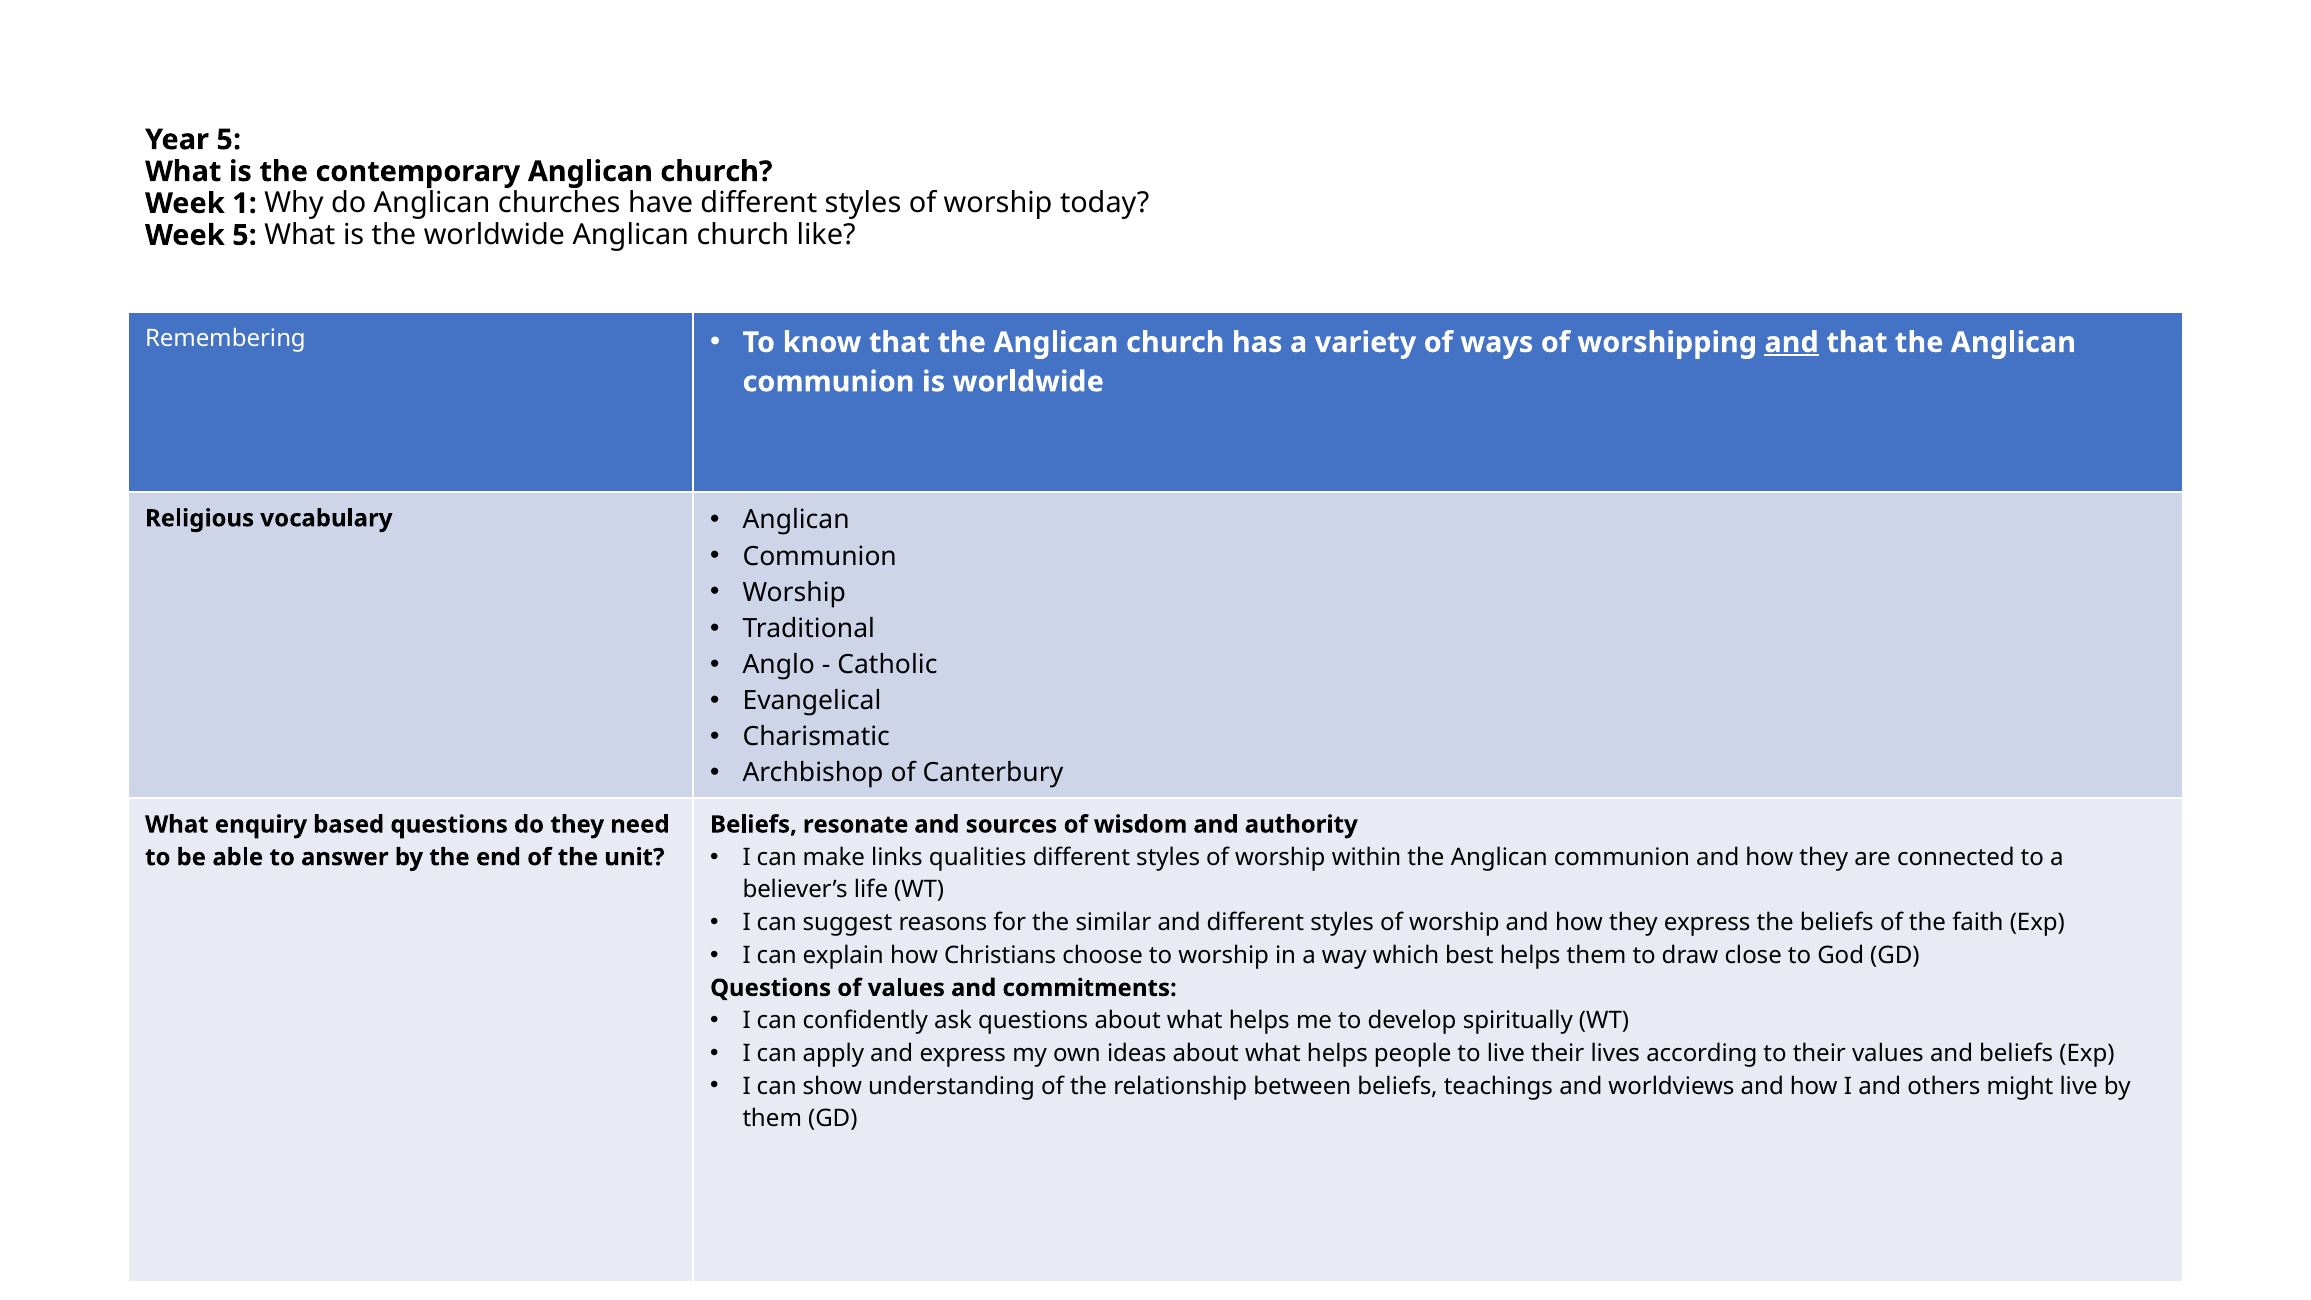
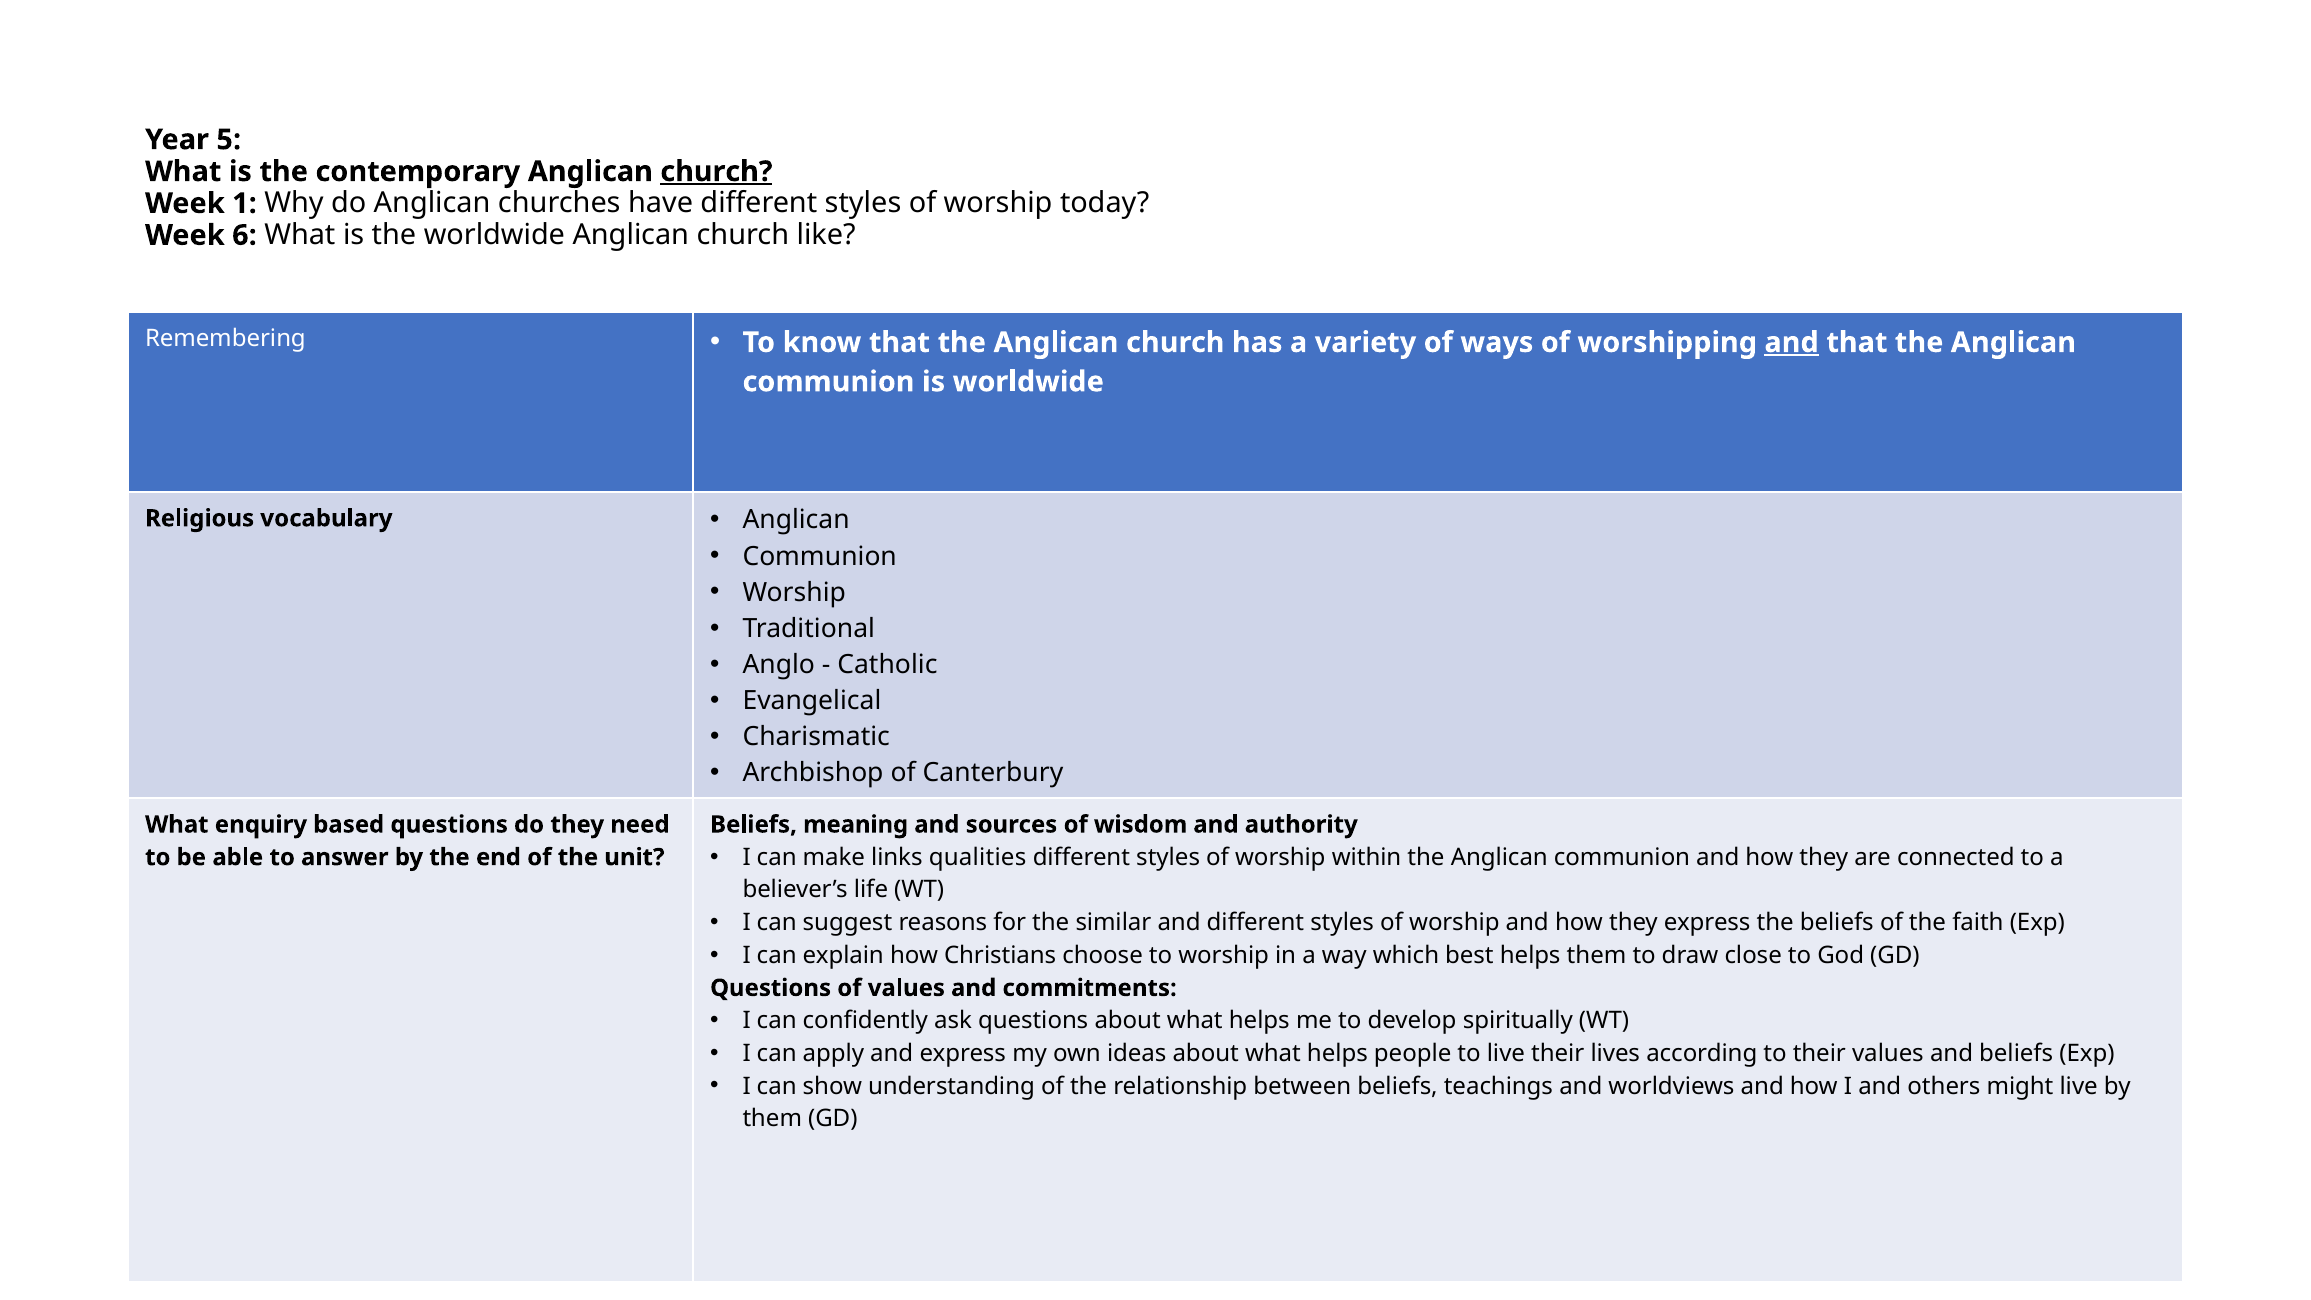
church at (716, 172) underline: none -> present
Week 5: 5 -> 6
resonate: resonate -> meaning
